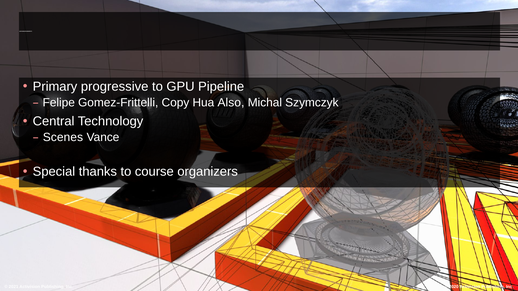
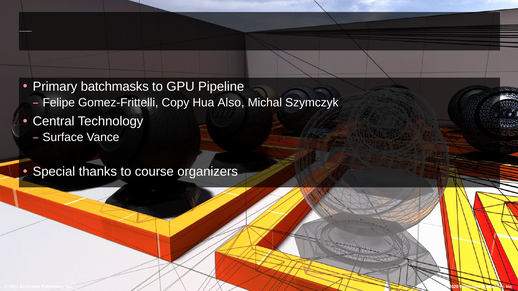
progressive: progressive -> batchmasks
Scenes: Scenes -> Surface
